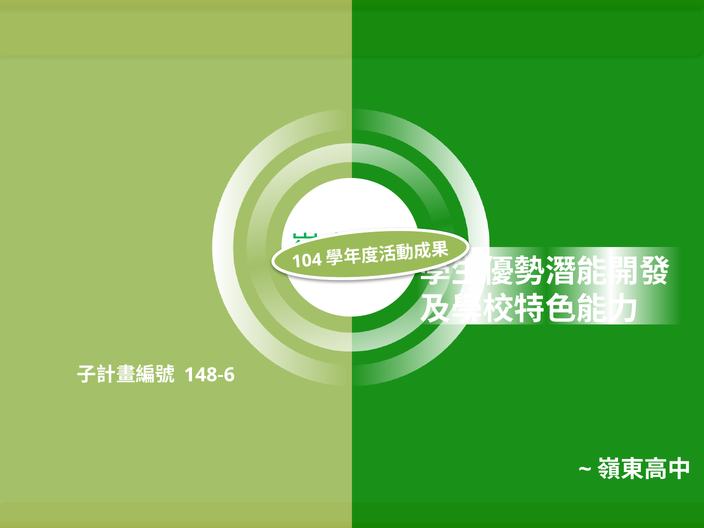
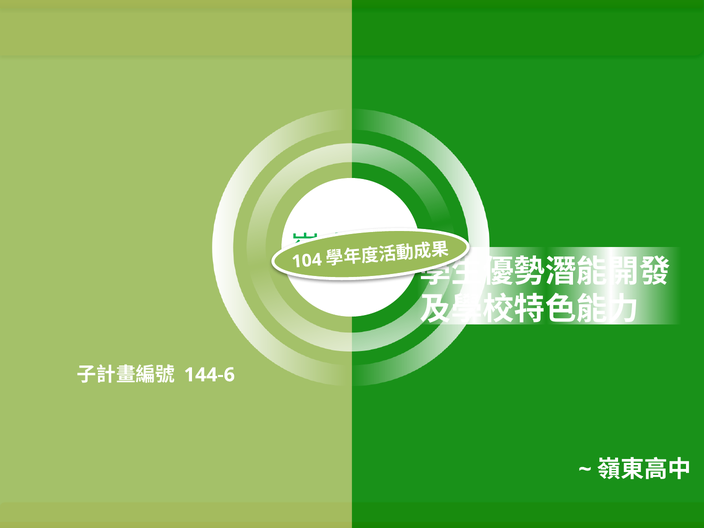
148-6: 148-6 -> 144-6
